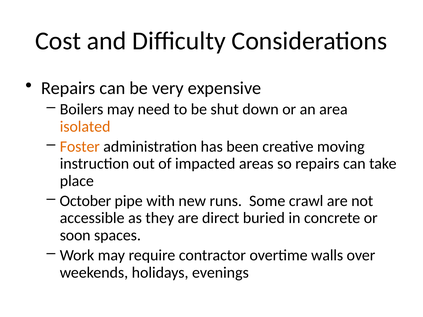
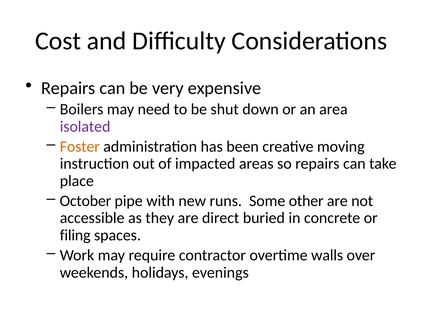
isolated colour: orange -> purple
crawl: crawl -> other
soon: soon -> filing
